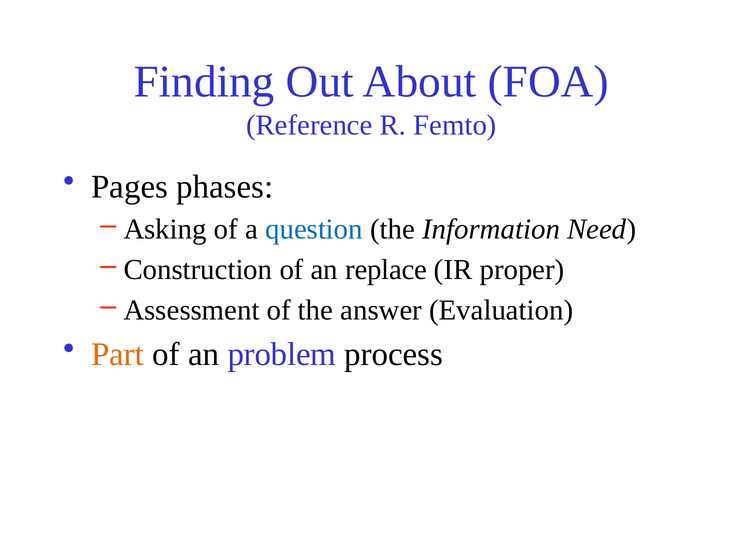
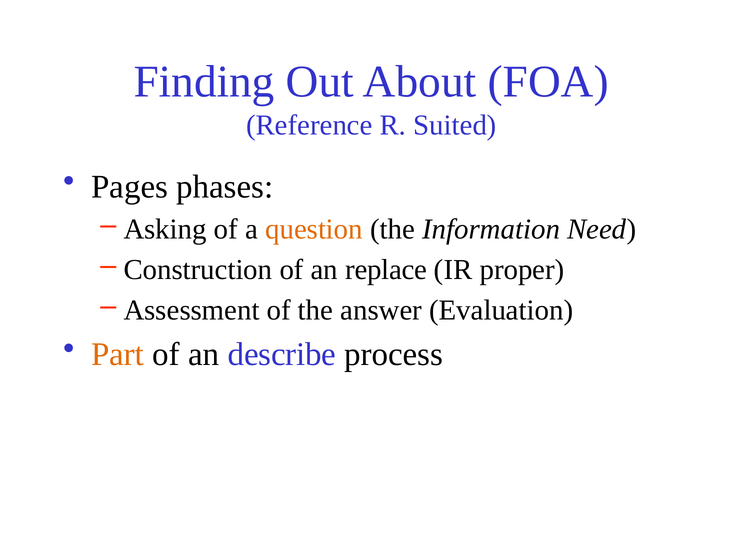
Femto: Femto -> Suited
question colour: blue -> orange
problem: problem -> describe
